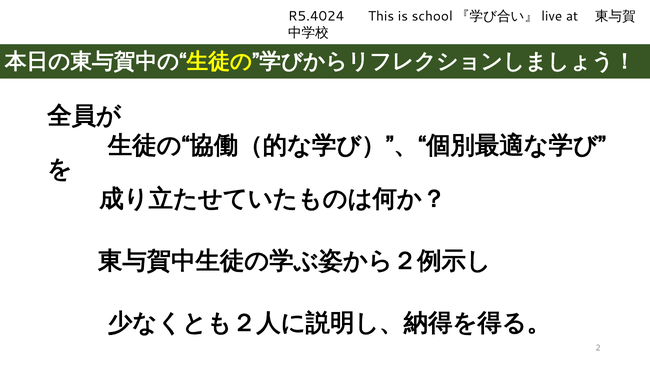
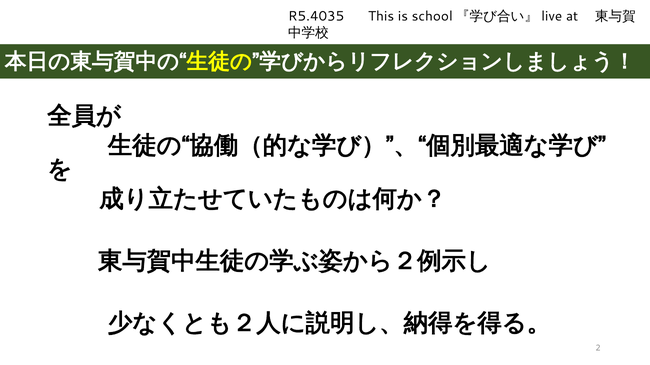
R5.4024: R5.4024 -> R5.4035
